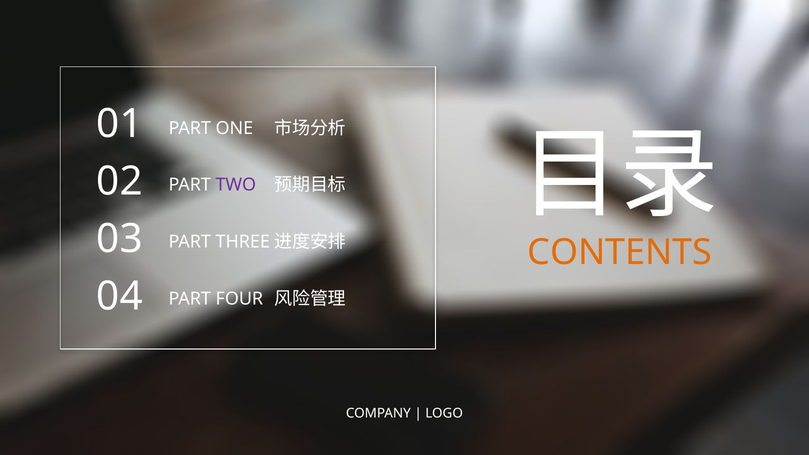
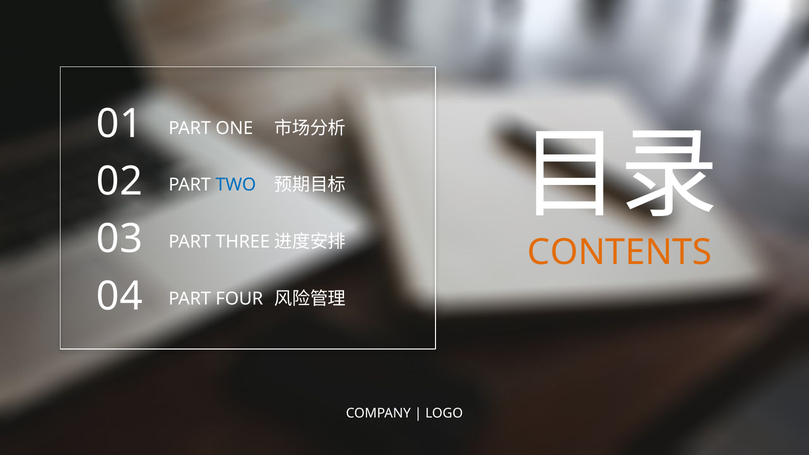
TWO colour: purple -> blue
